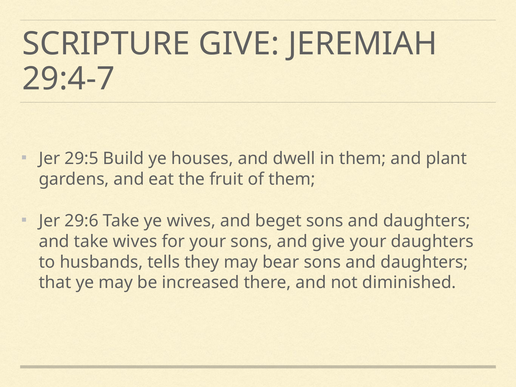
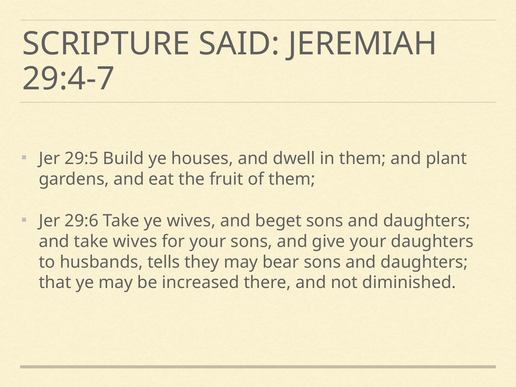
SCRIPTURE GIVE: GIVE -> SAID
